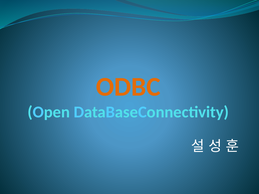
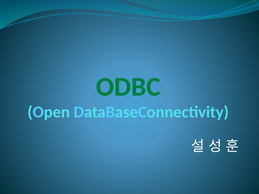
ODBC colour: orange -> green
